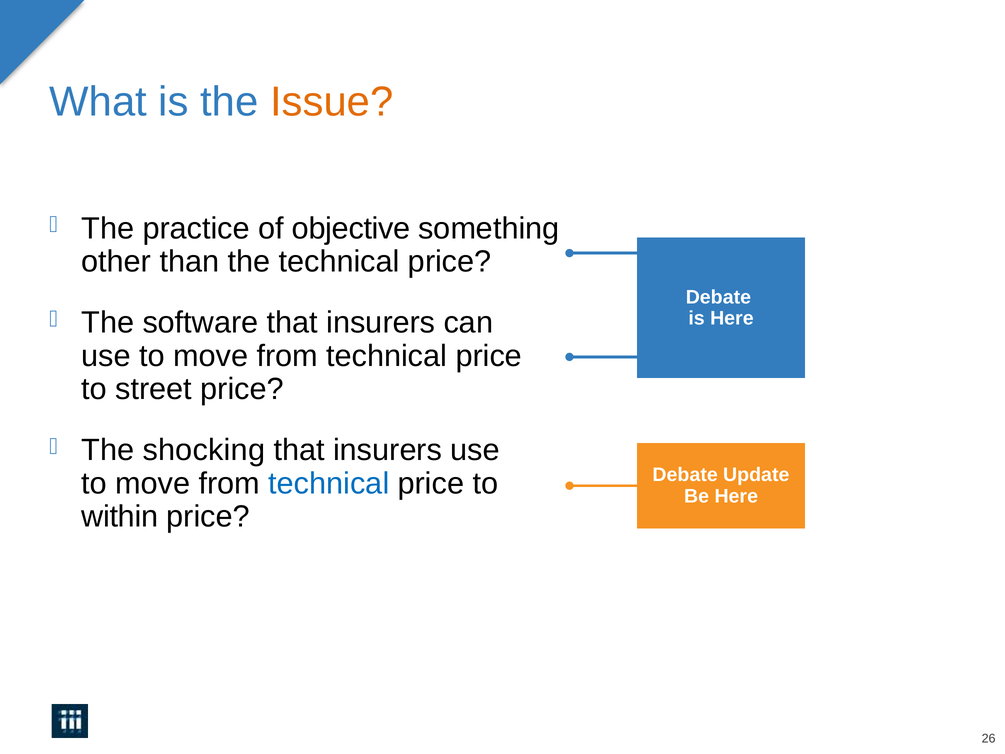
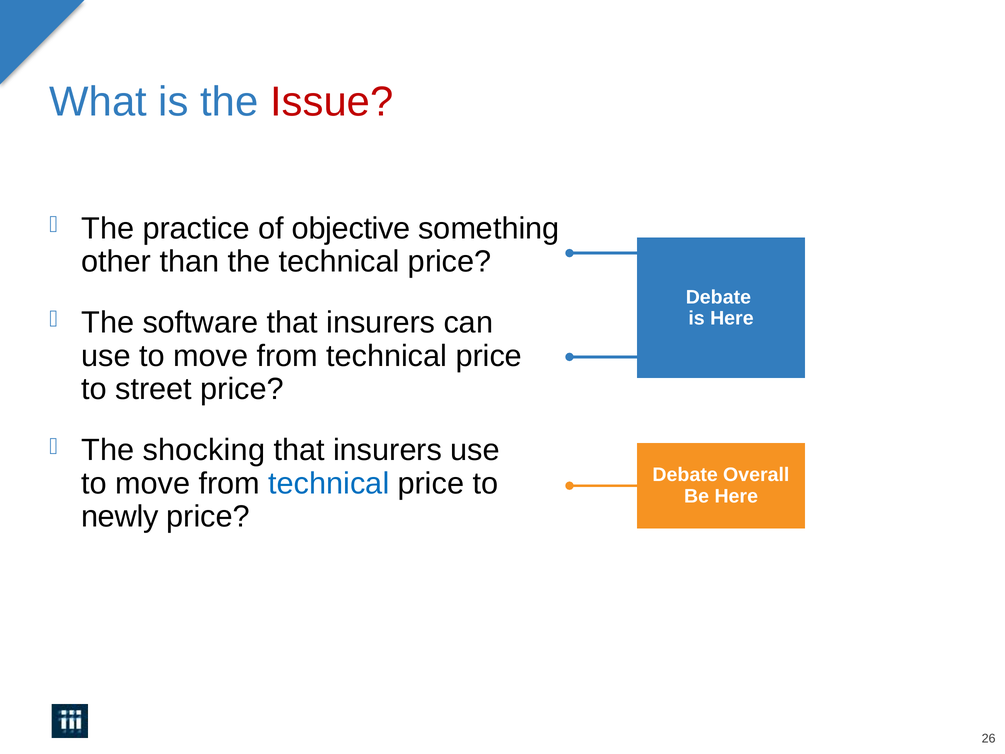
Issue colour: orange -> red
Update: Update -> Overall
within: within -> newly
